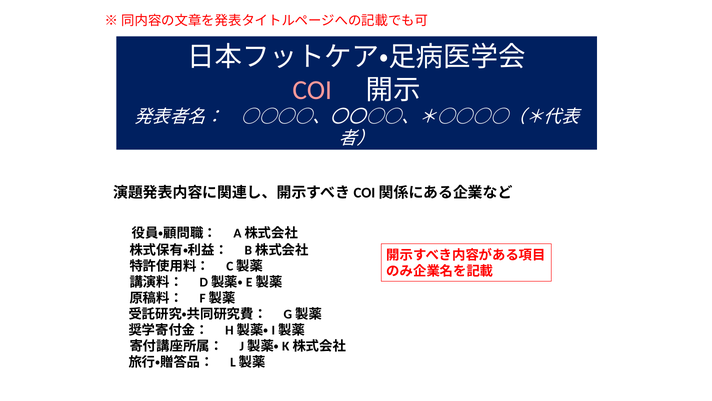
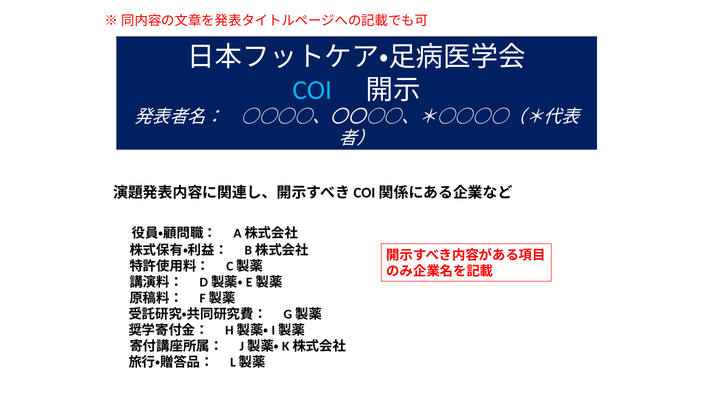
COI colour: pink -> light blue
